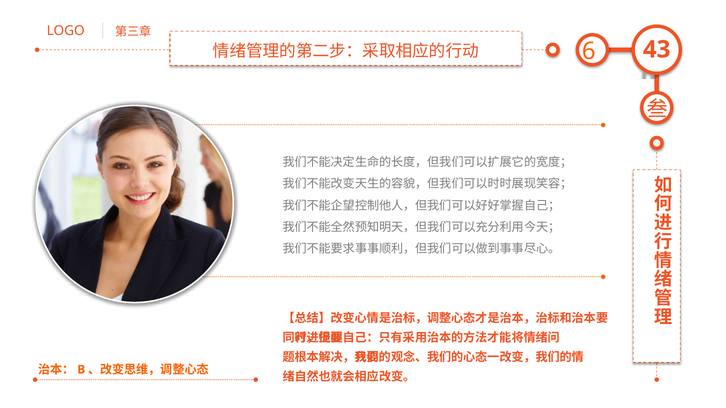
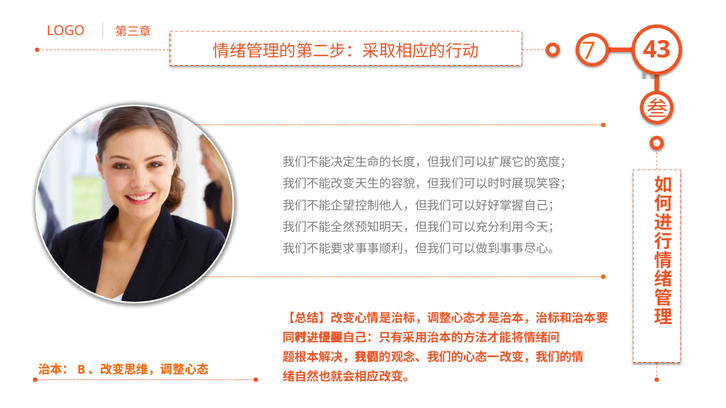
6: 6 -> 7
